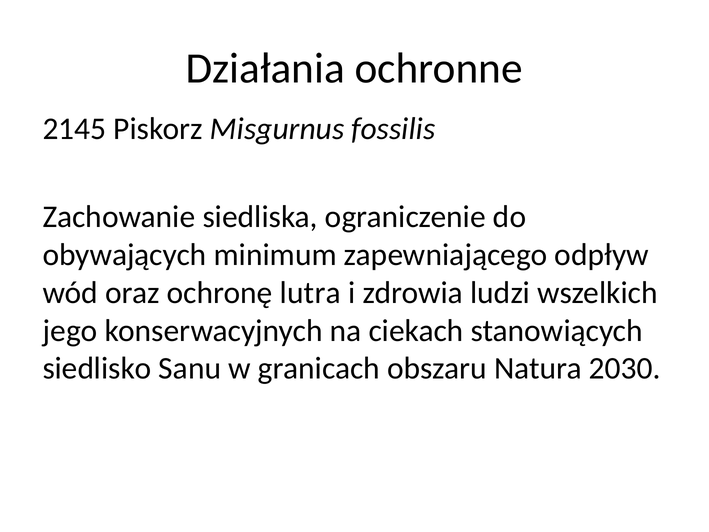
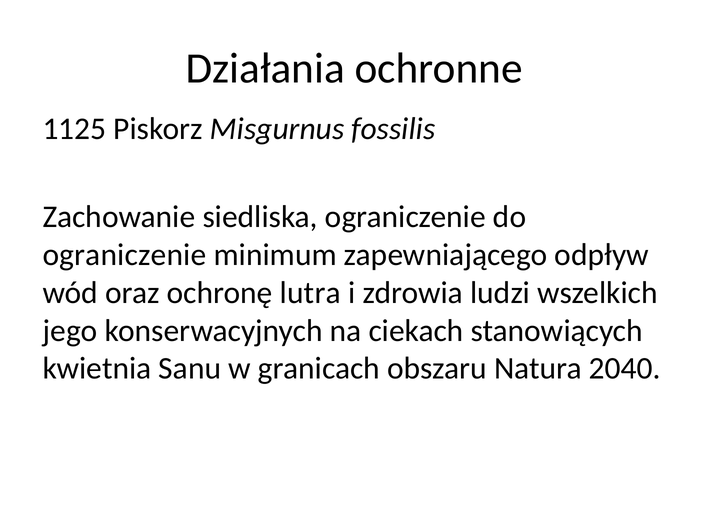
2145: 2145 -> 1125
obywających at (125, 255): obywających -> ograniczenie
siedlisko: siedlisko -> kwietnia
2030: 2030 -> 2040
